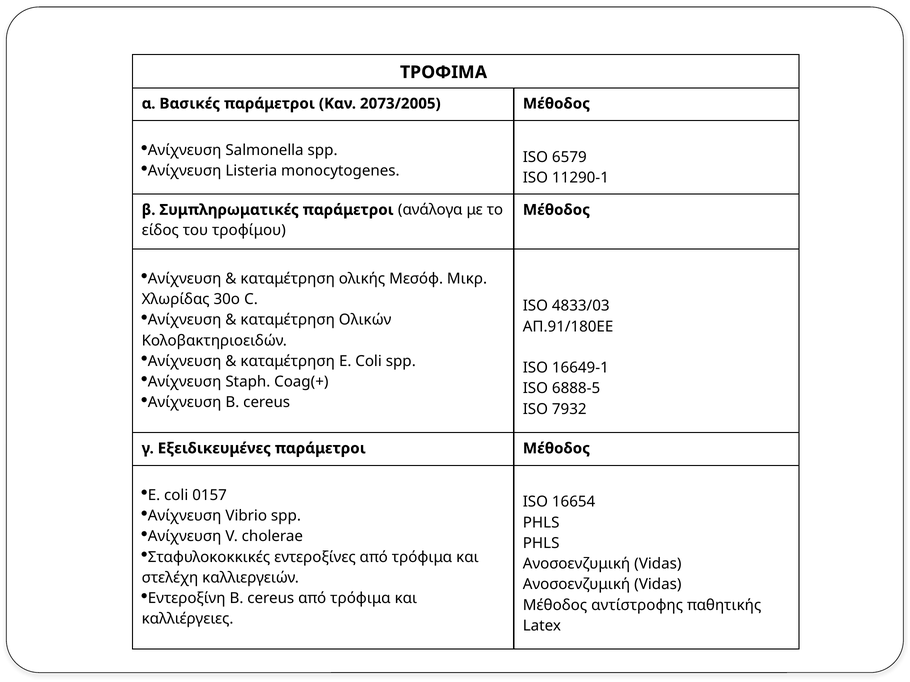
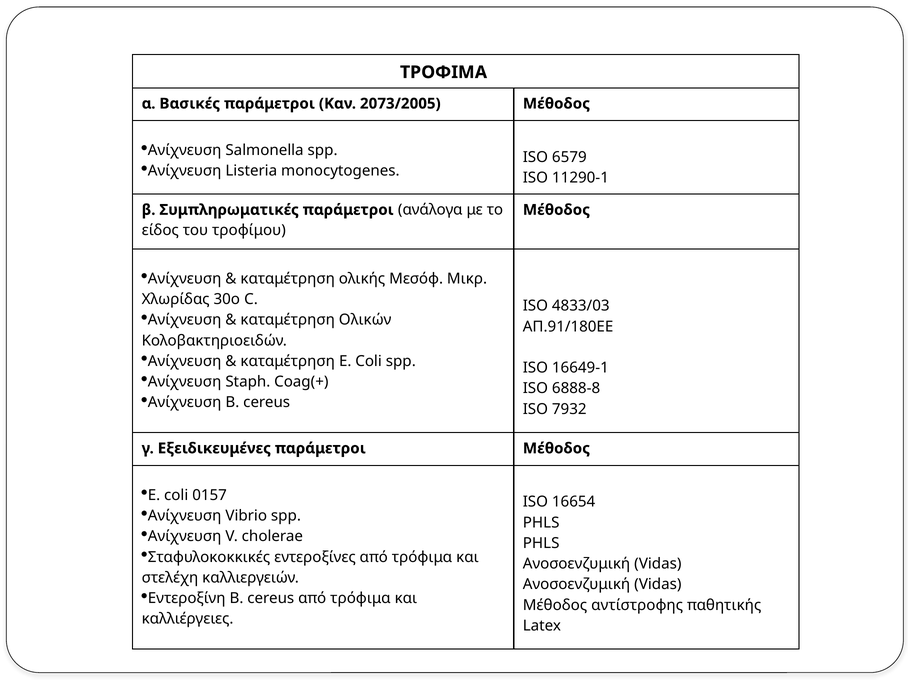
6888-5: 6888-5 -> 6888-8
